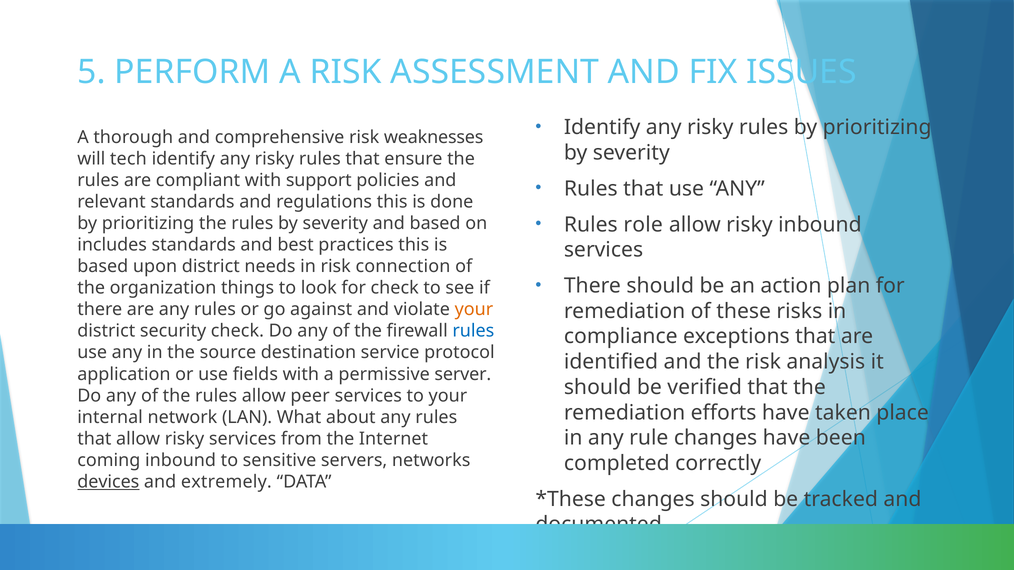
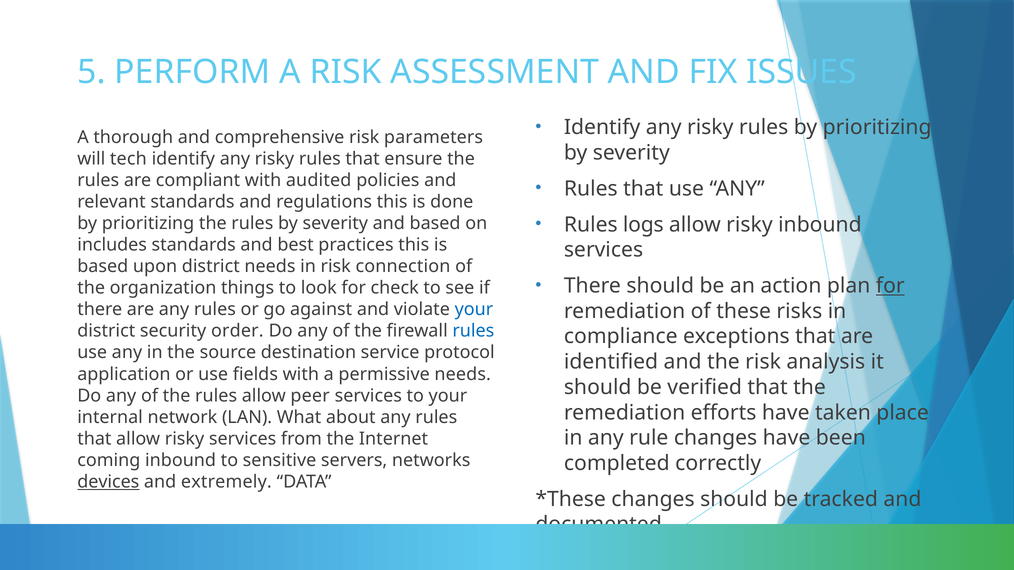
weaknesses: weaknesses -> parameters
support: support -> audited
role: role -> logs
for at (890, 286) underline: none -> present
your at (474, 310) colour: orange -> blue
security check: check -> order
permissive server: server -> needs
